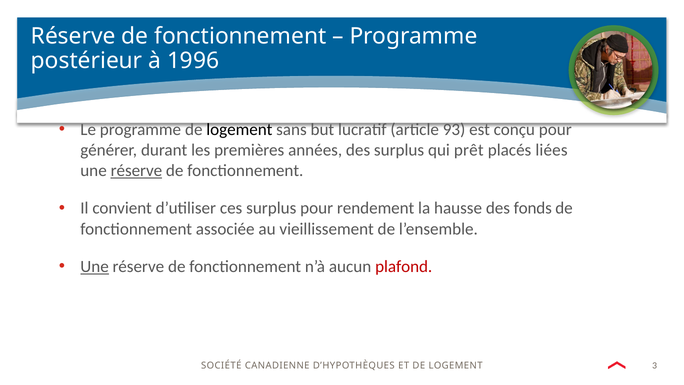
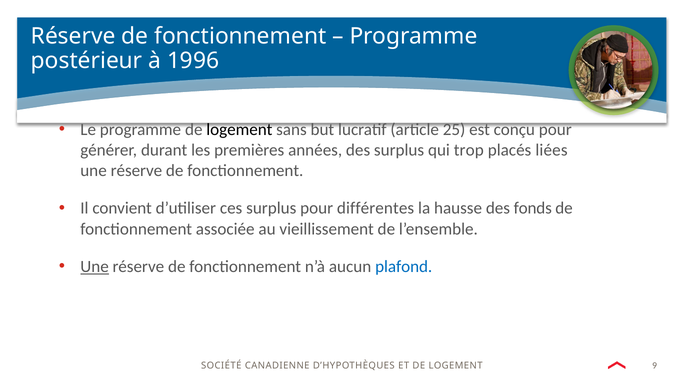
93: 93 -> 25
prêt: prêt -> trop
réserve at (136, 171) underline: present -> none
rendement: rendement -> différentes
plafond colour: red -> blue
3: 3 -> 9
